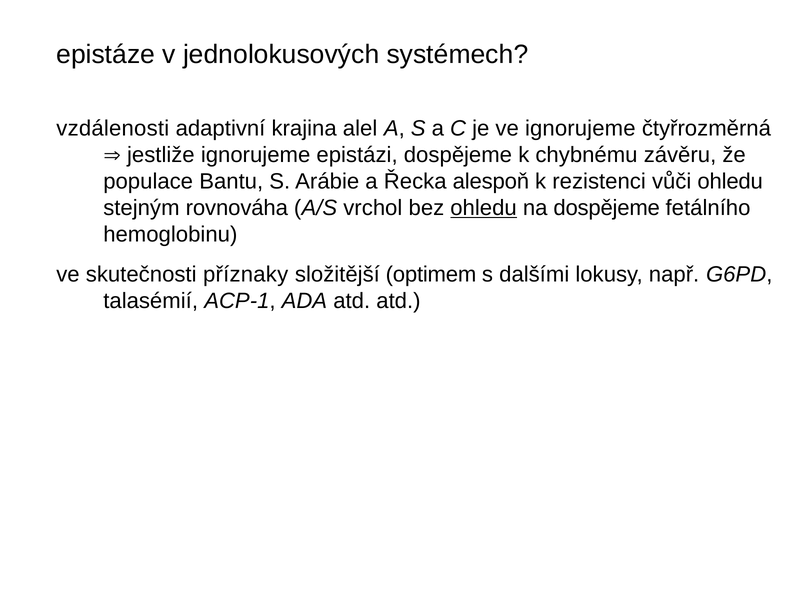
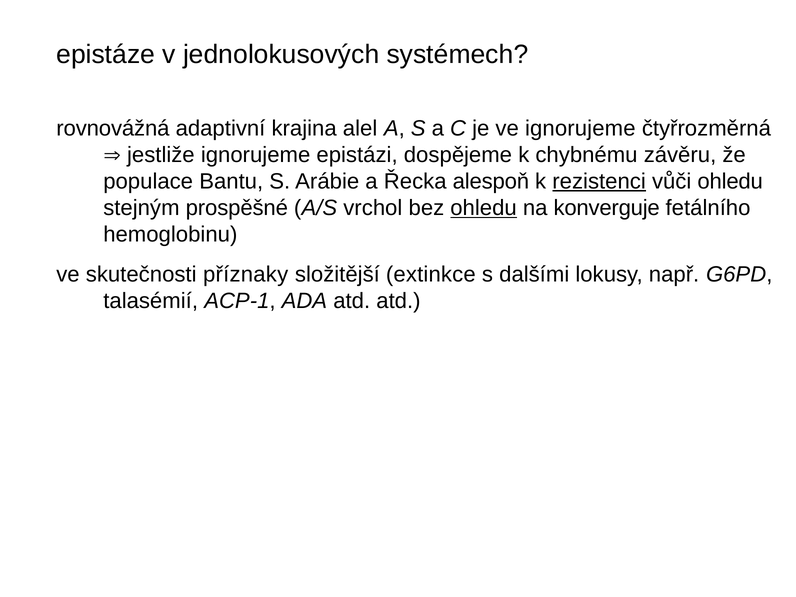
vzdálenosti: vzdálenosti -> rovnovážná
rezistenci underline: none -> present
rovnováha: rovnováha -> prospěšné
na dospějeme: dospějeme -> konverguje
optimem: optimem -> extinkce
